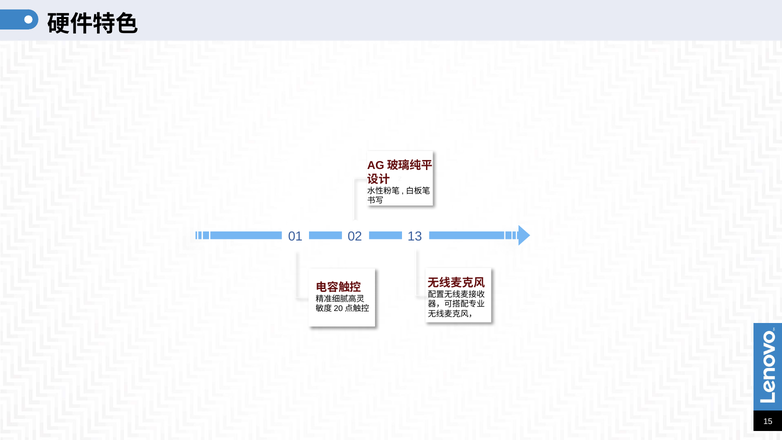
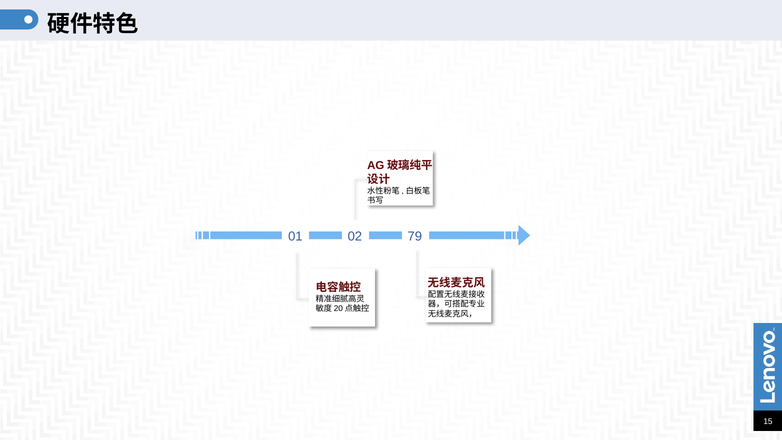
13: 13 -> 79
